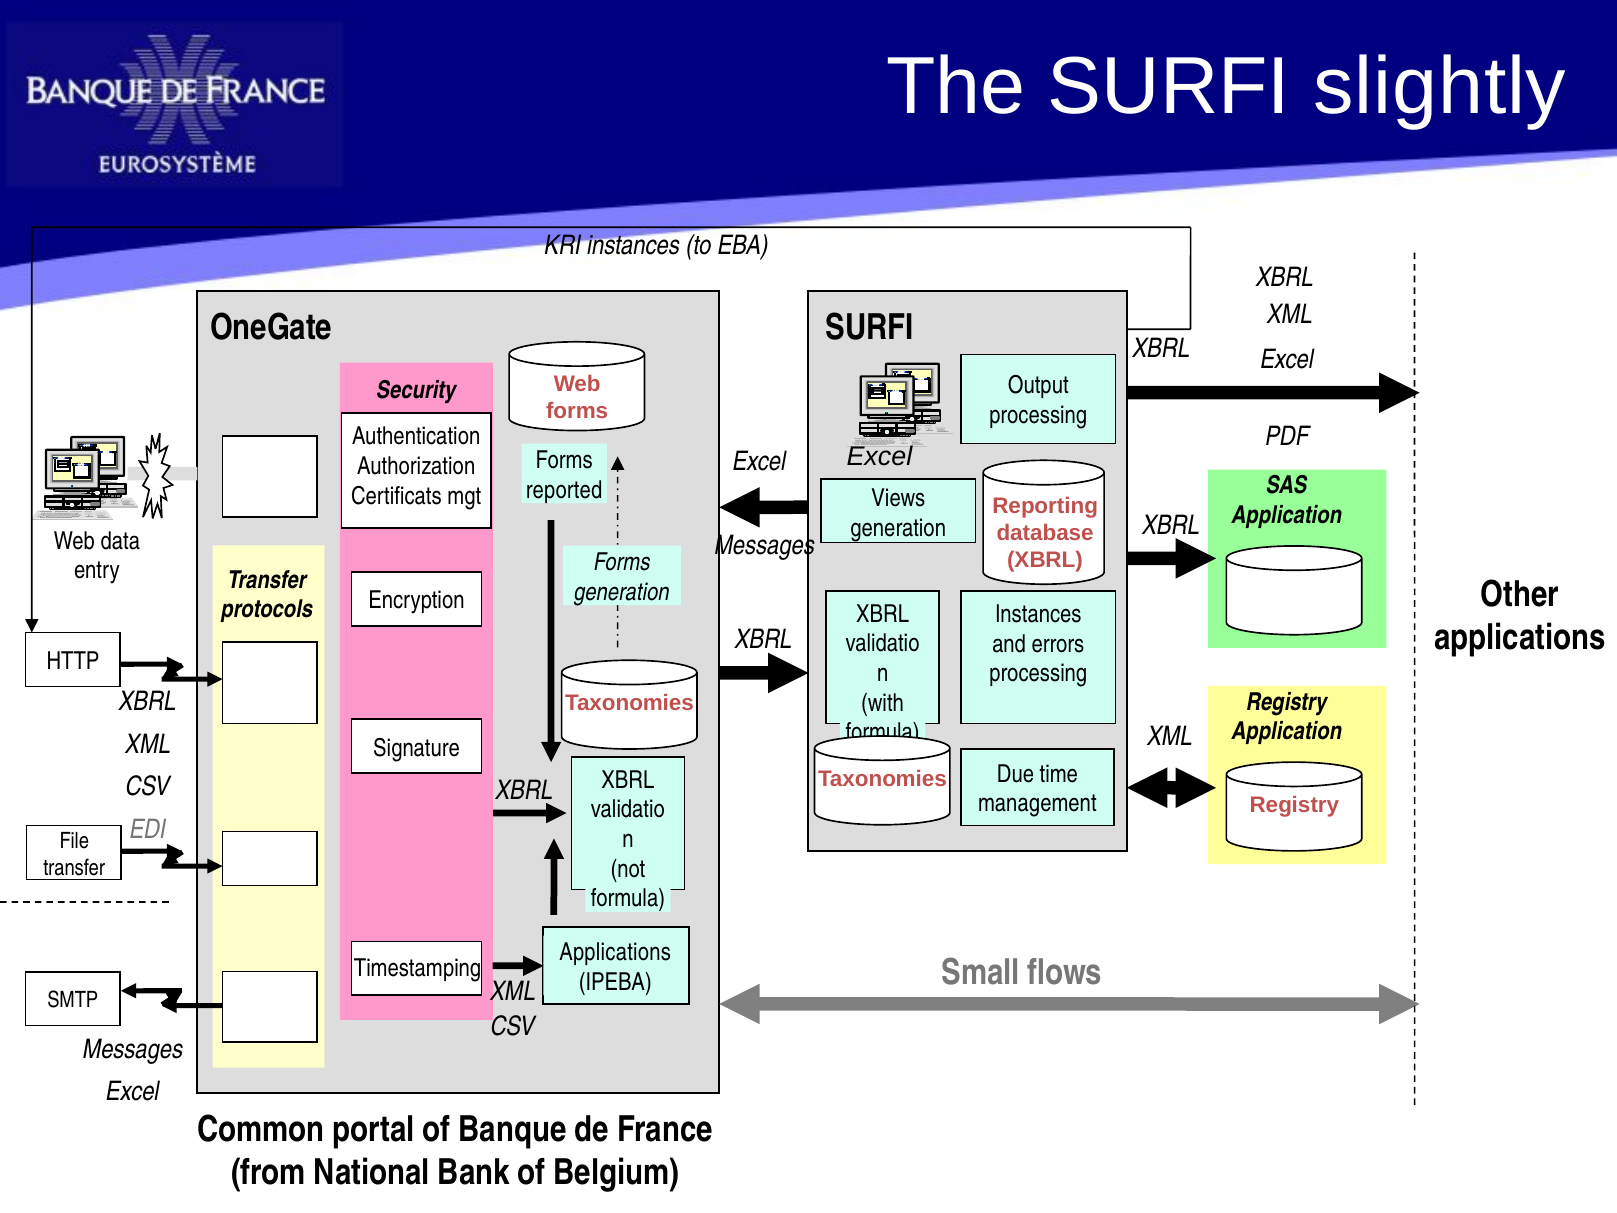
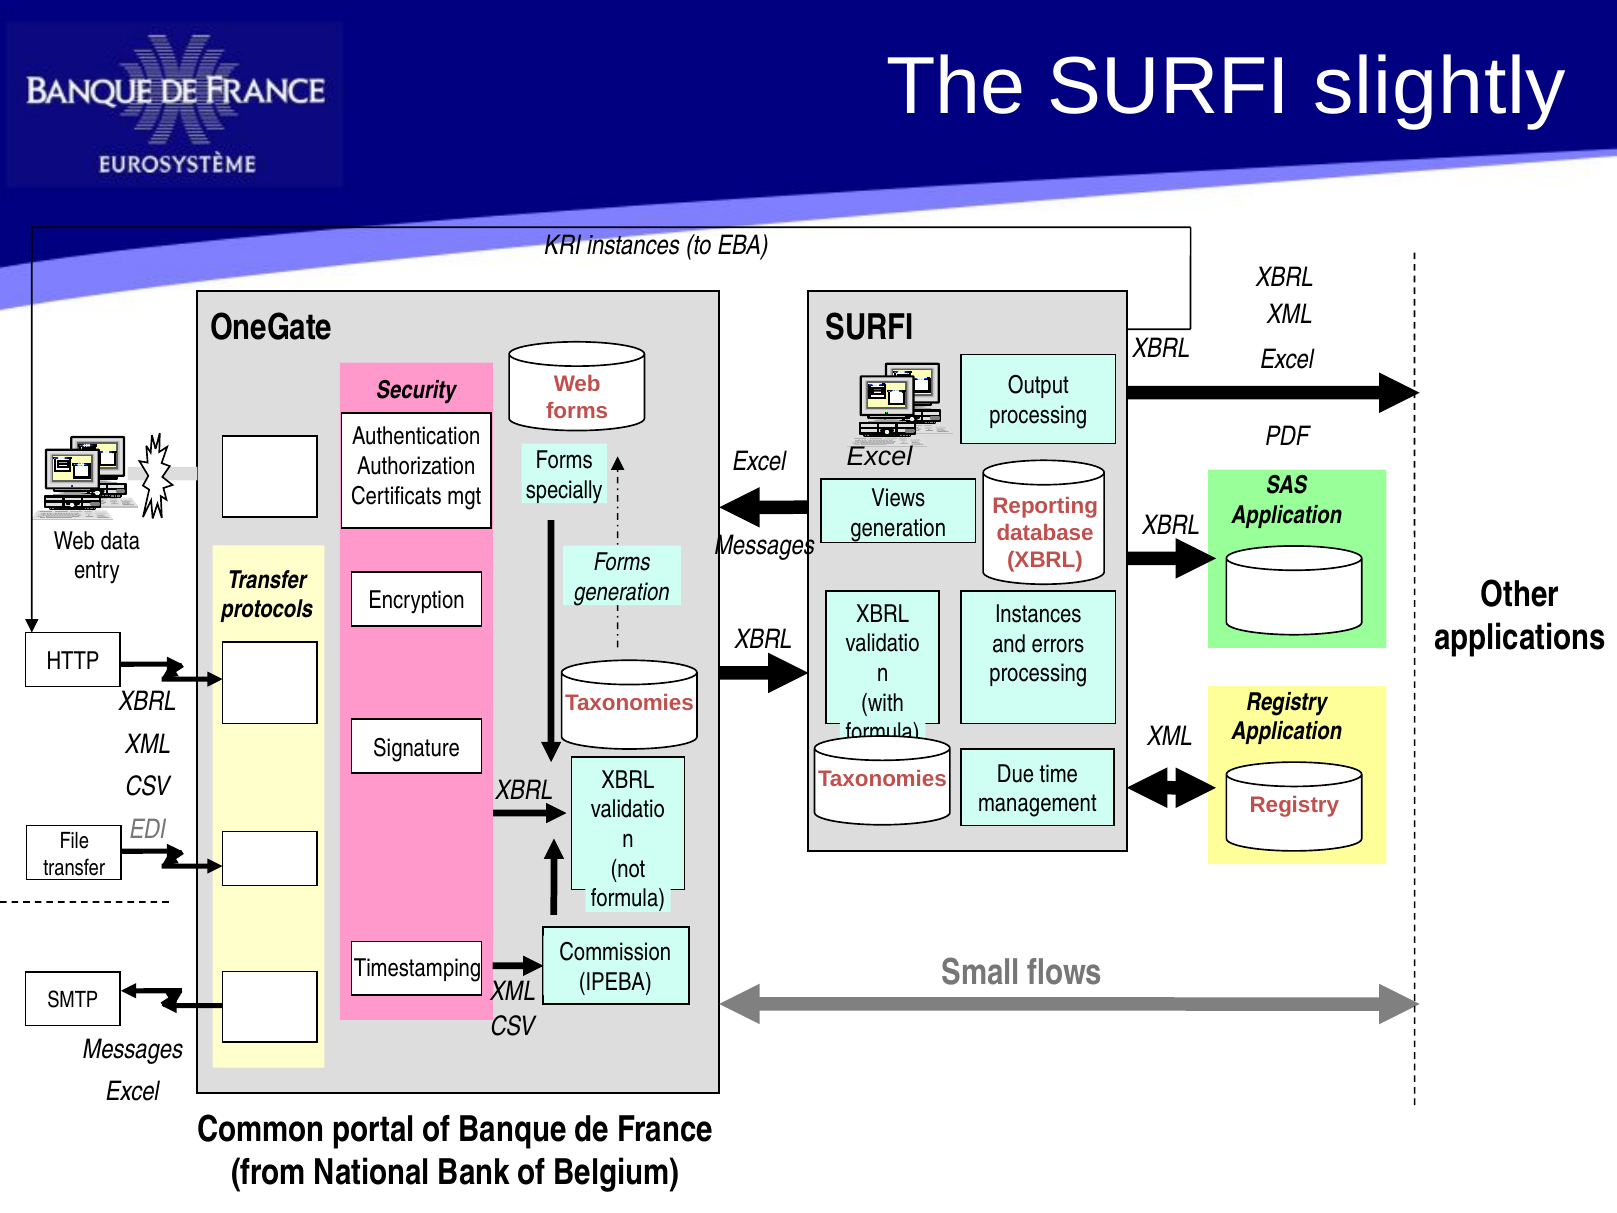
reported: reported -> specially
Applications at (615, 952): Applications -> Commission
